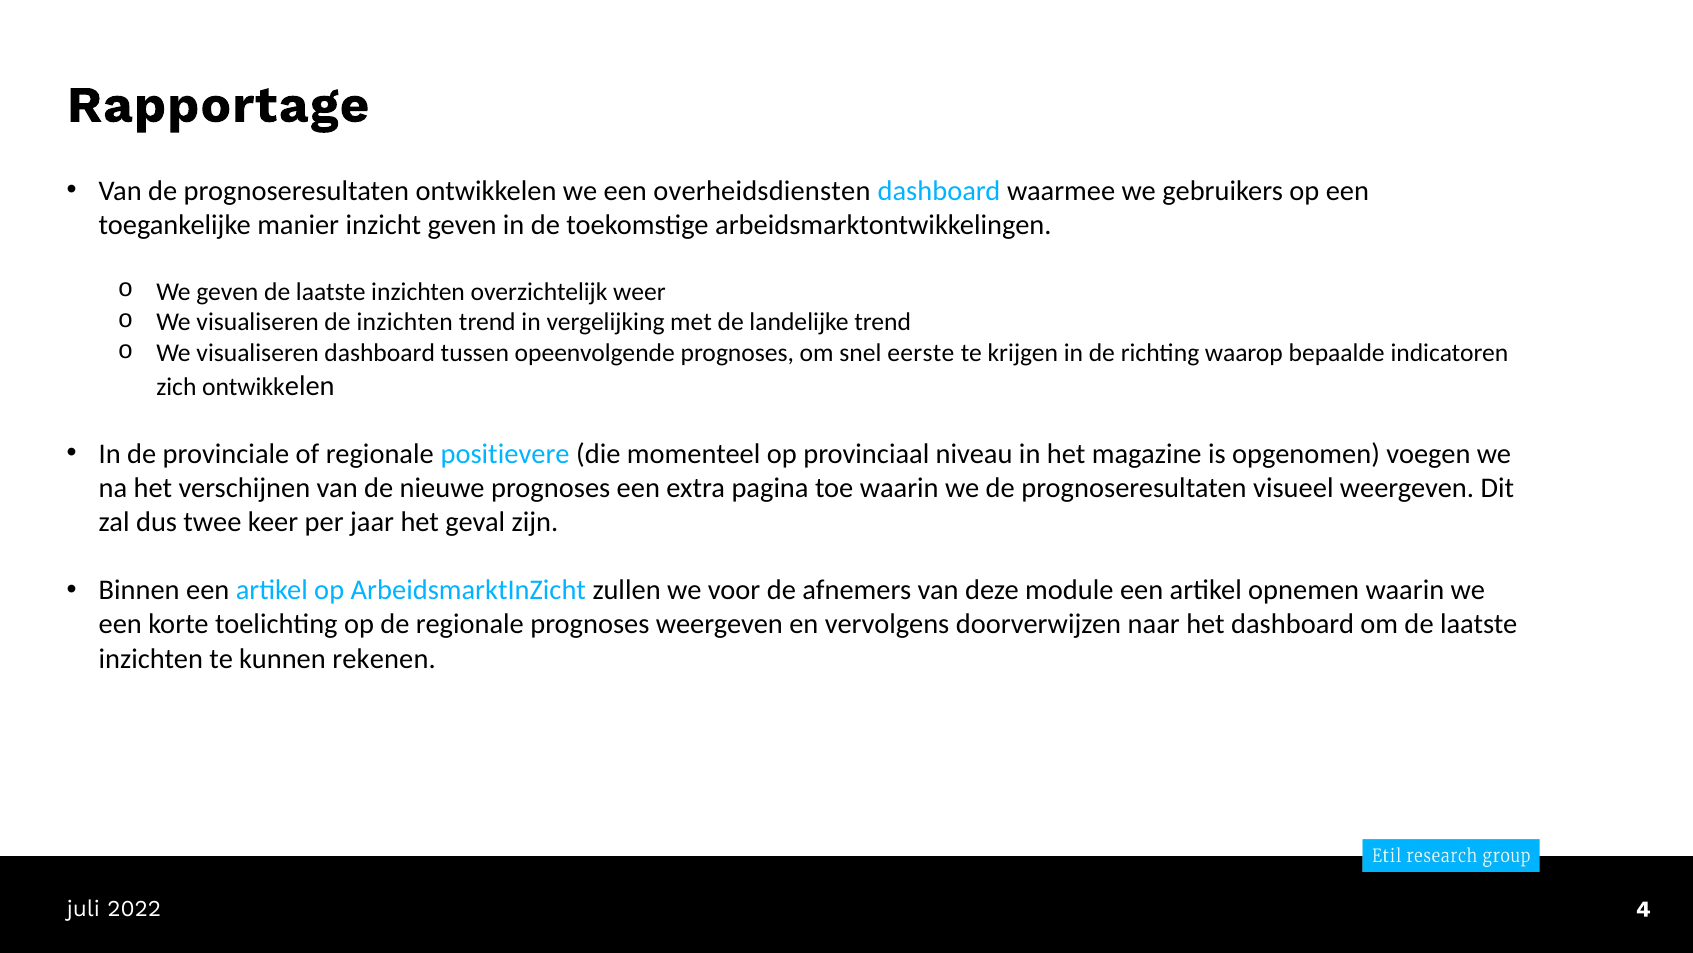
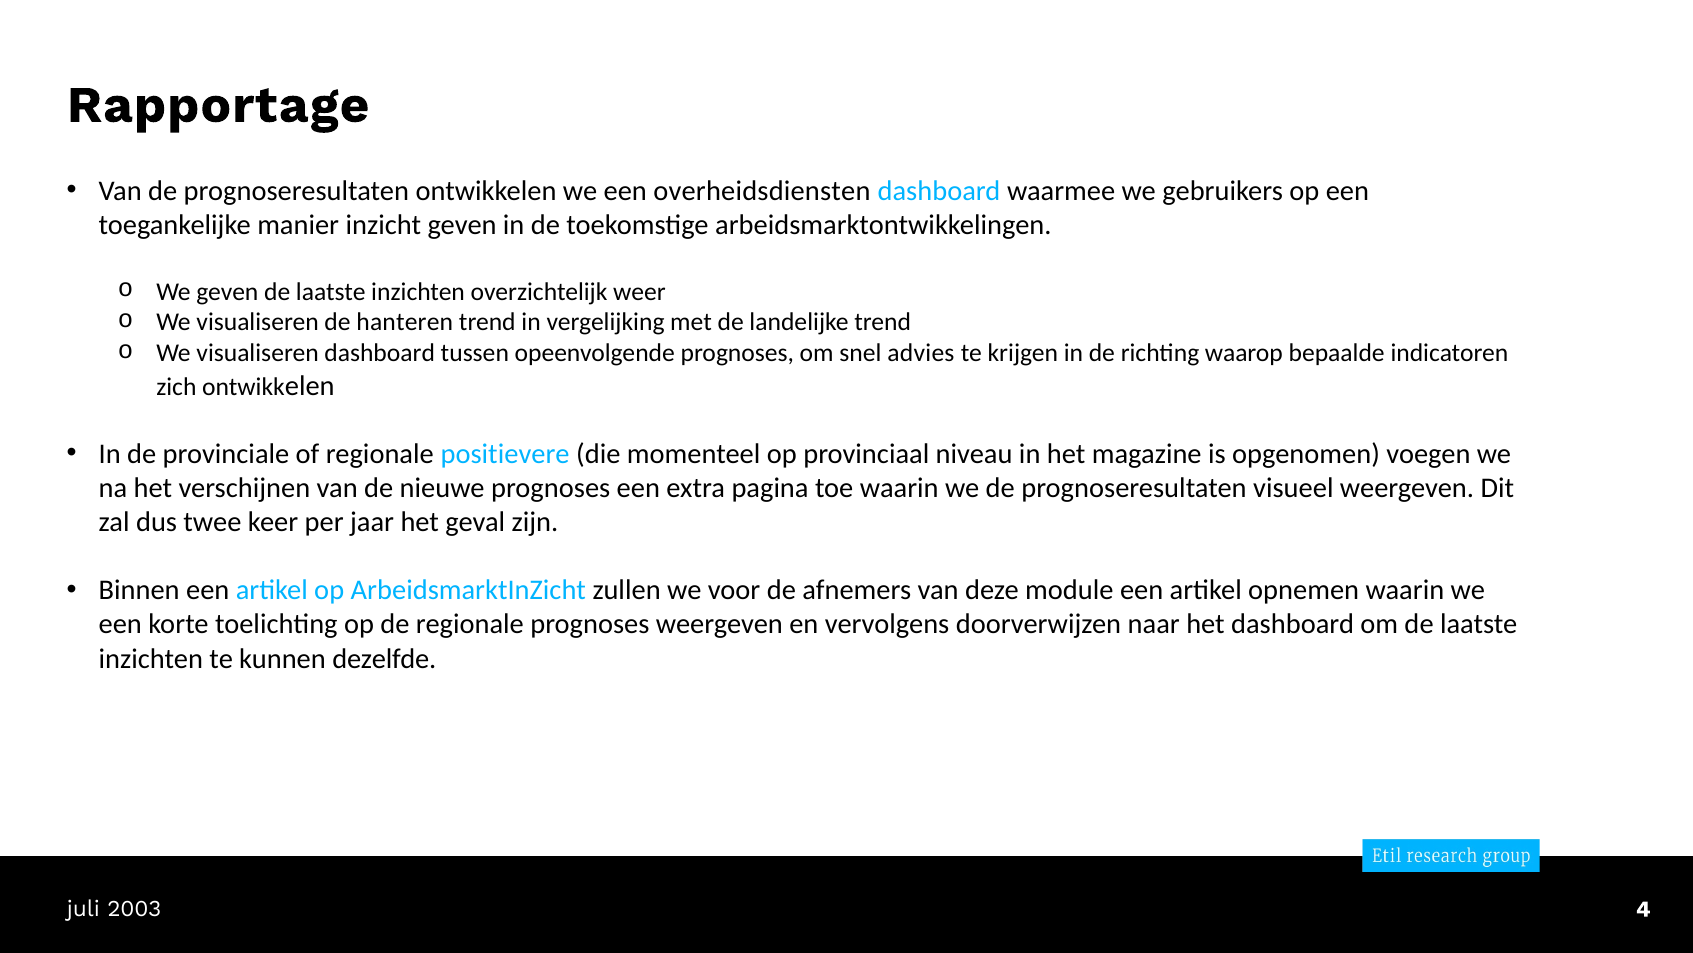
de inzichten: inzichten -> hanteren
eerste: eerste -> advies
rekenen: rekenen -> dezelfde
2022: 2022 -> 2003
